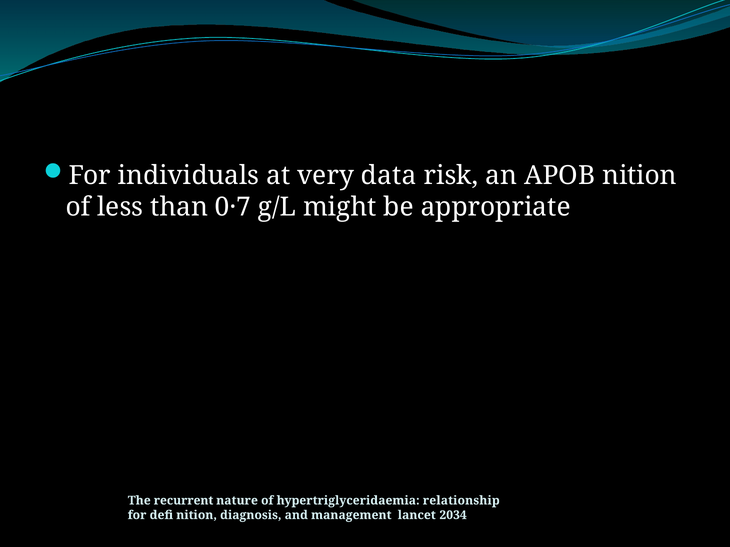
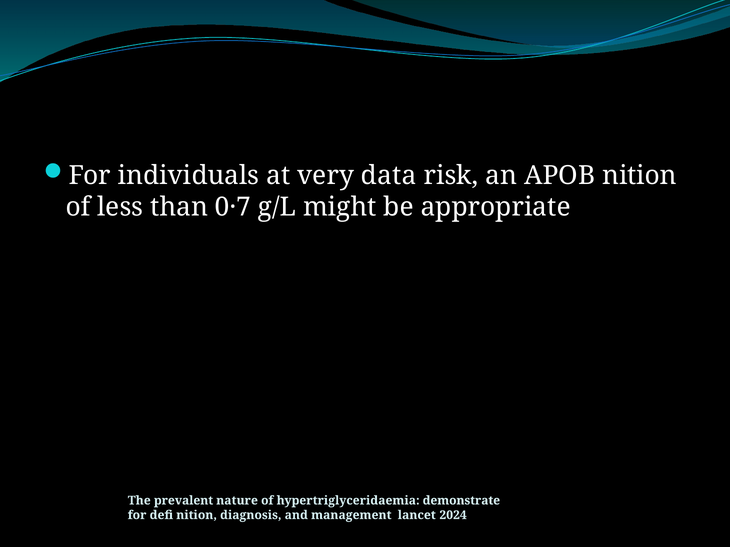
recurrent: recurrent -> prevalent
relationship: relationship -> demonstrate
2034: 2034 -> 2024
